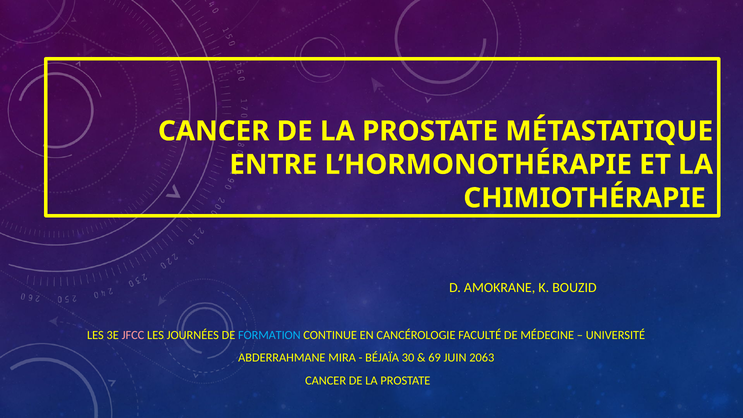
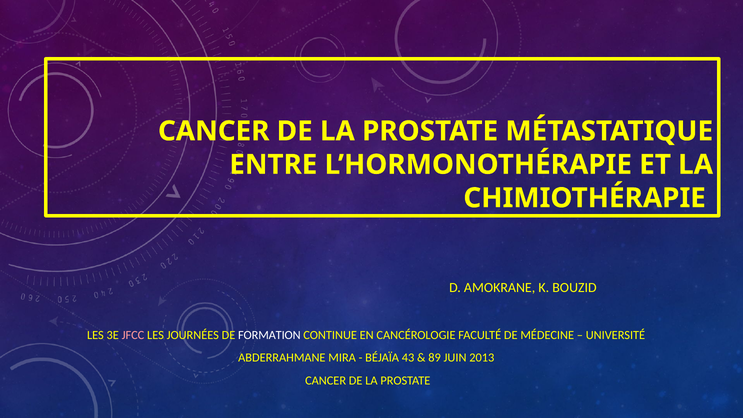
FORMATION colour: light blue -> white
30: 30 -> 43
69: 69 -> 89
2063: 2063 -> 2013
